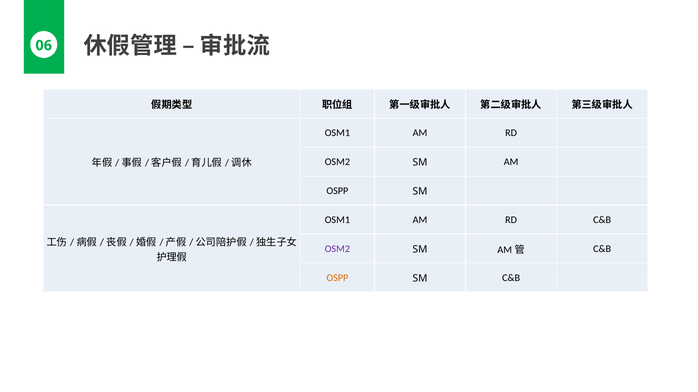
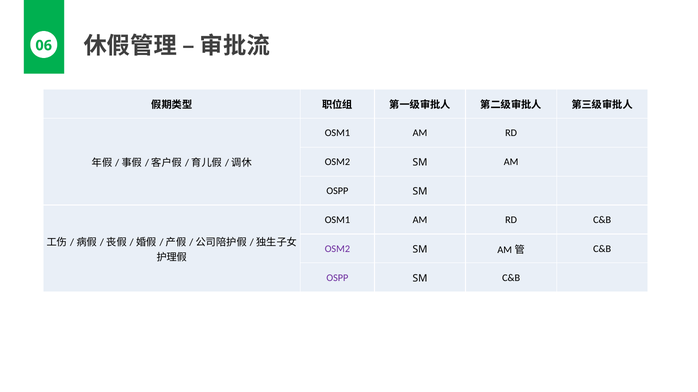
OSPP at (337, 278) colour: orange -> purple
